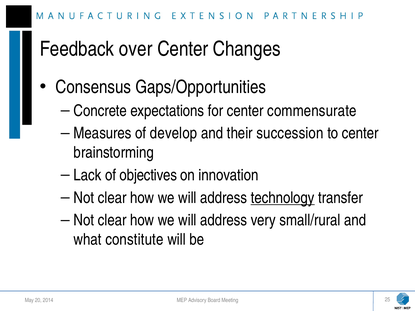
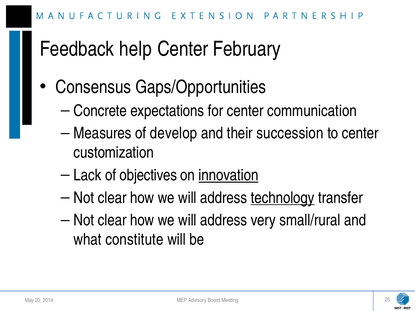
over: over -> help
Changes: Changes -> February
commensurate: commensurate -> communication
brainstorming: brainstorming -> customization
innovation underline: none -> present
